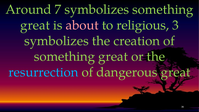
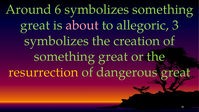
7: 7 -> 6
religious: religious -> allegoric
resurrection colour: light blue -> yellow
